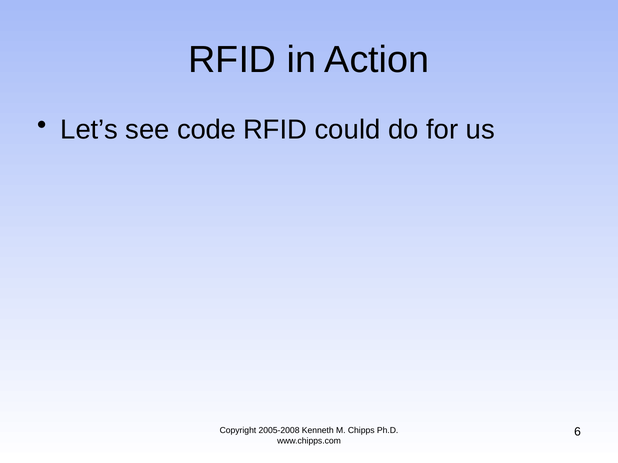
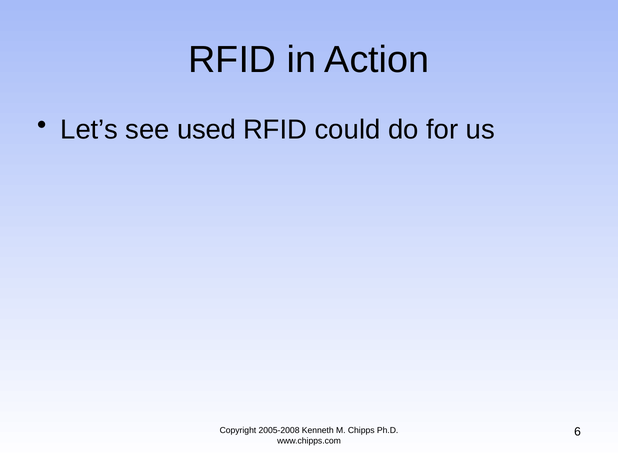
code: code -> used
